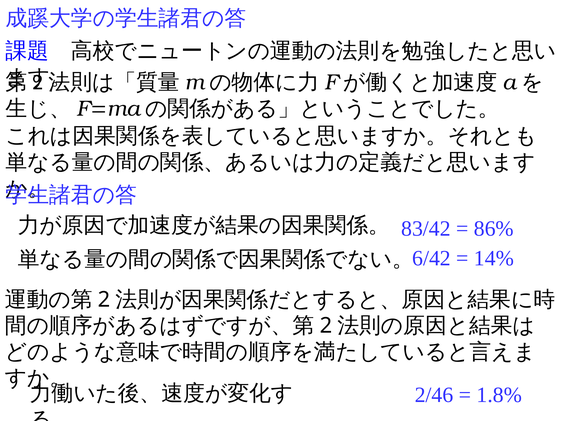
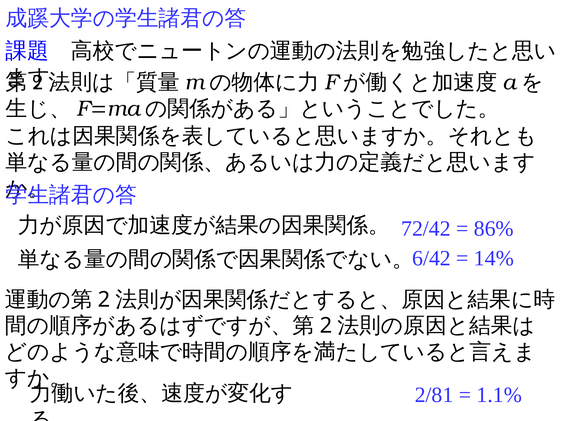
83/42: 83/42 -> 72/42
2/46: 2/46 -> 2/81
1.8%: 1.8% -> 1.1%
